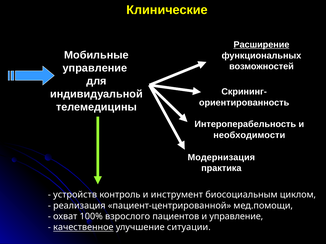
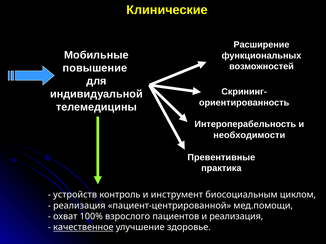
Расширение underline: present -> none
управление at (95, 68): управление -> повышение
Модернизация: Модернизация -> Превентивные
и управление: управление -> реализация
ситуации: ситуации -> здоровье
